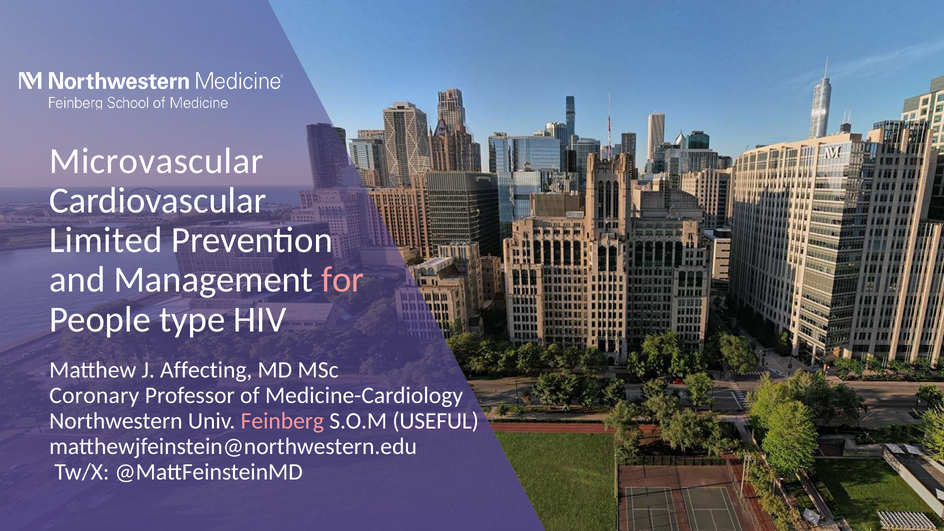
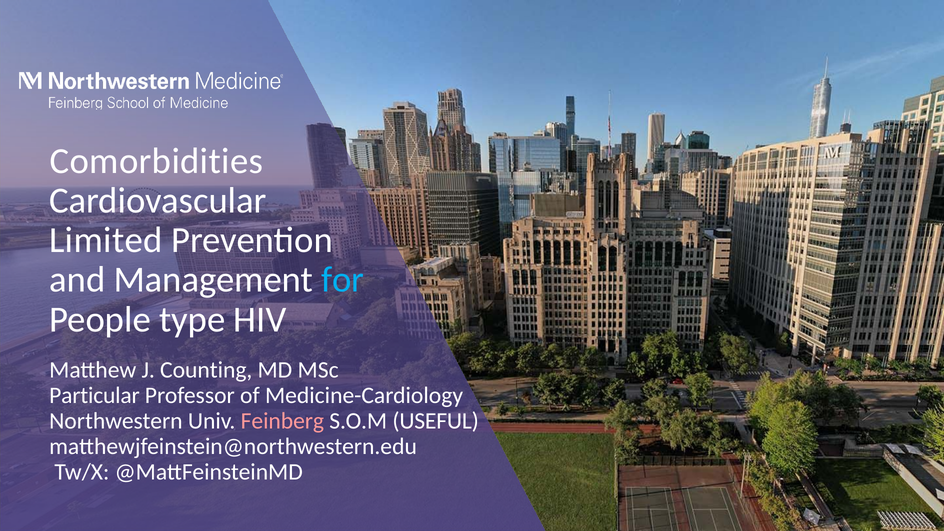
Microvascular: Microvascular -> Comorbidities
for colour: pink -> light blue
Affecting: Affecting -> Counting
Coronary: Coronary -> Particular
